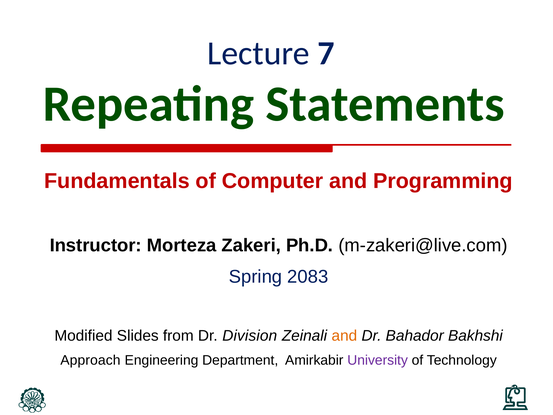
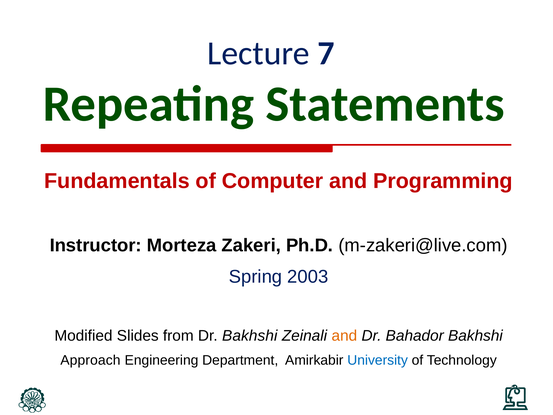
2083: 2083 -> 2003
Dr Division: Division -> Bakhshi
University colour: purple -> blue
